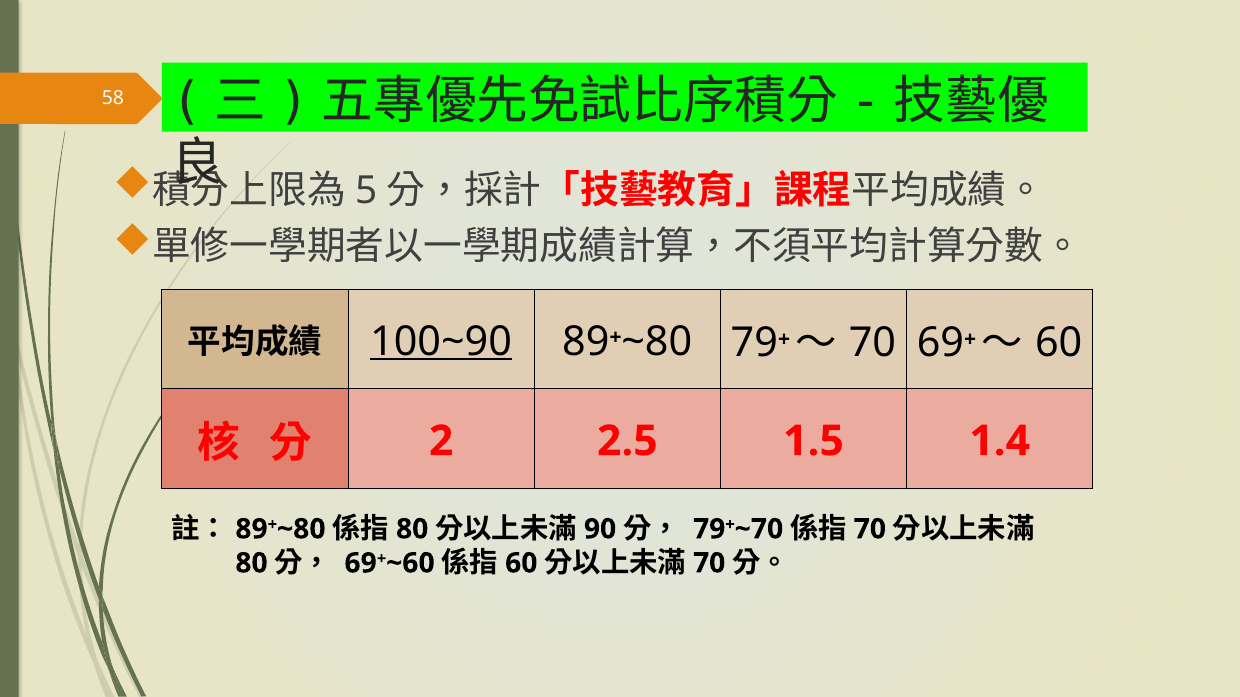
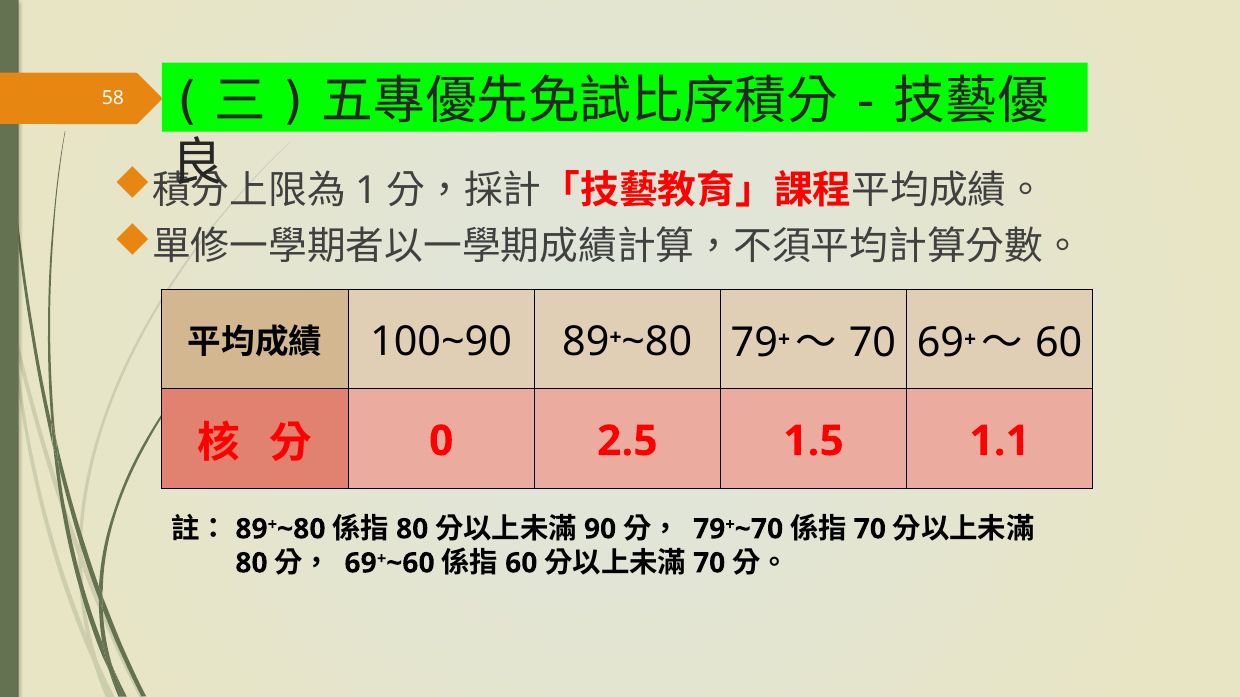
5: 5 -> 1
100~90 underline: present -> none
2: 2 -> 0
1.4: 1.4 -> 1.1
